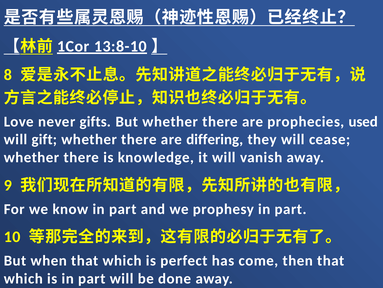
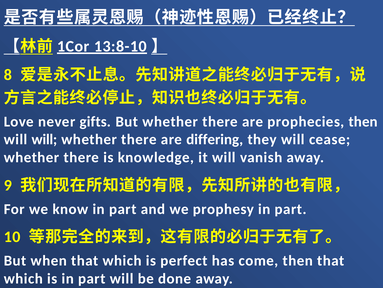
prophecies used: used -> then
will gift: gift -> will
